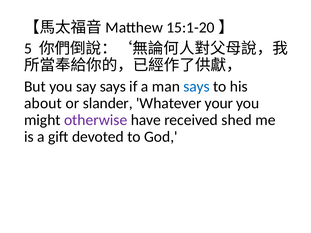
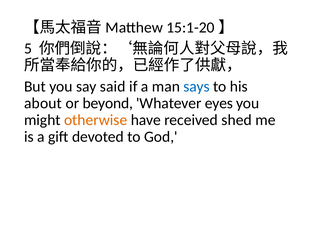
say says: says -> said
slander: slander -> beyond
your: your -> eyes
otherwise colour: purple -> orange
